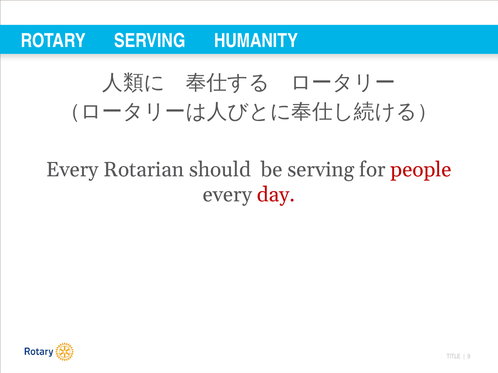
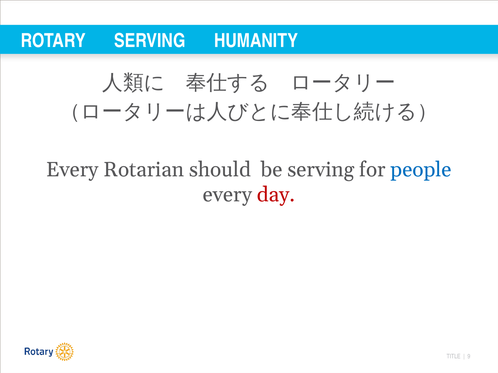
people colour: red -> blue
